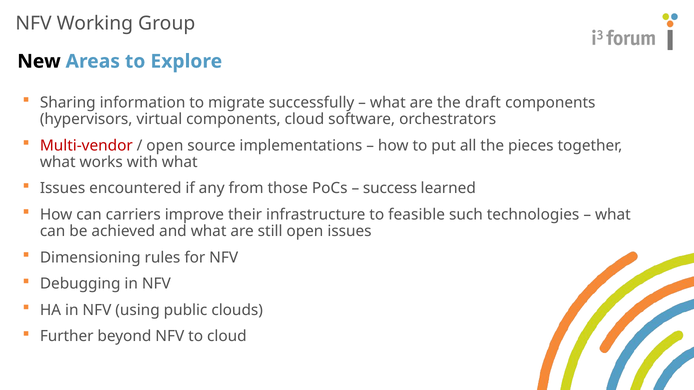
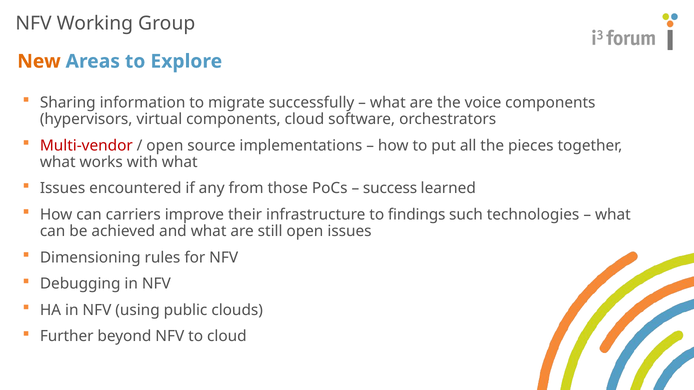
New colour: black -> orange
draft: draft -> voice
feasible: feasible -> findings
